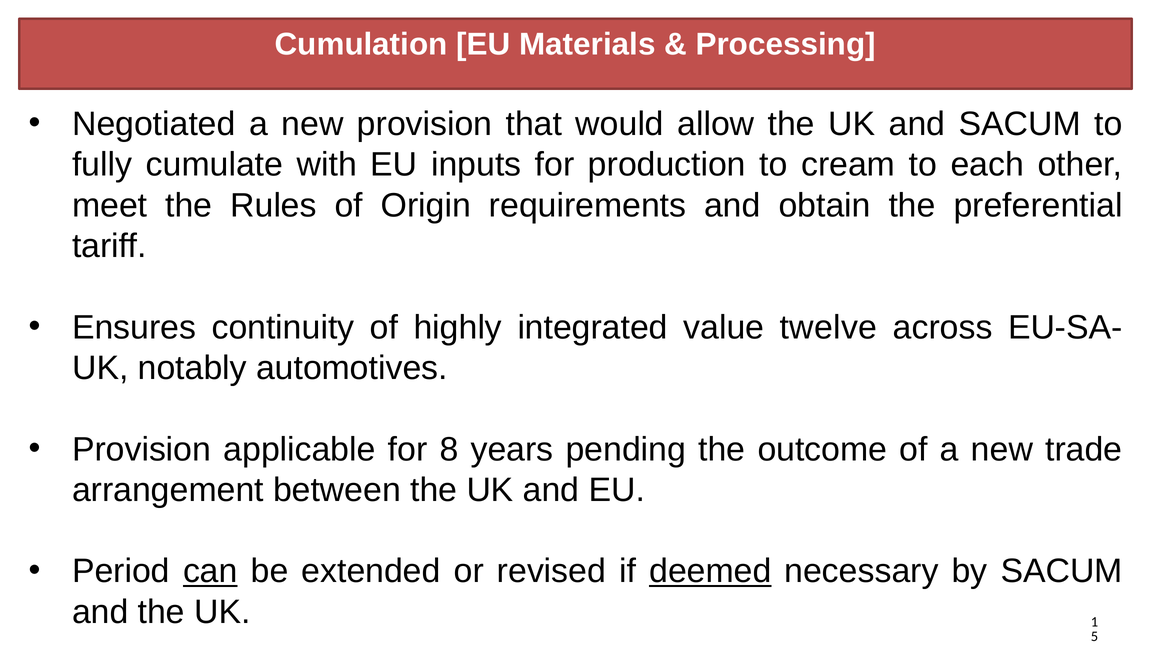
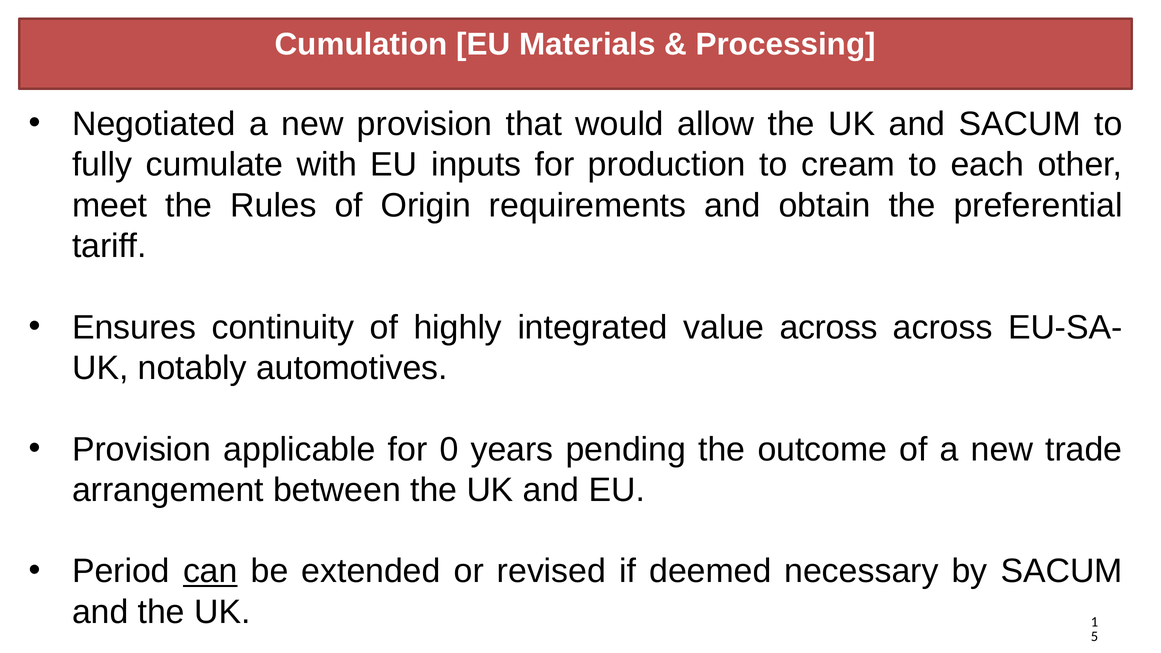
value twelve: twelve -> across
8: 8 -> 0
deemed underline: present -> none
